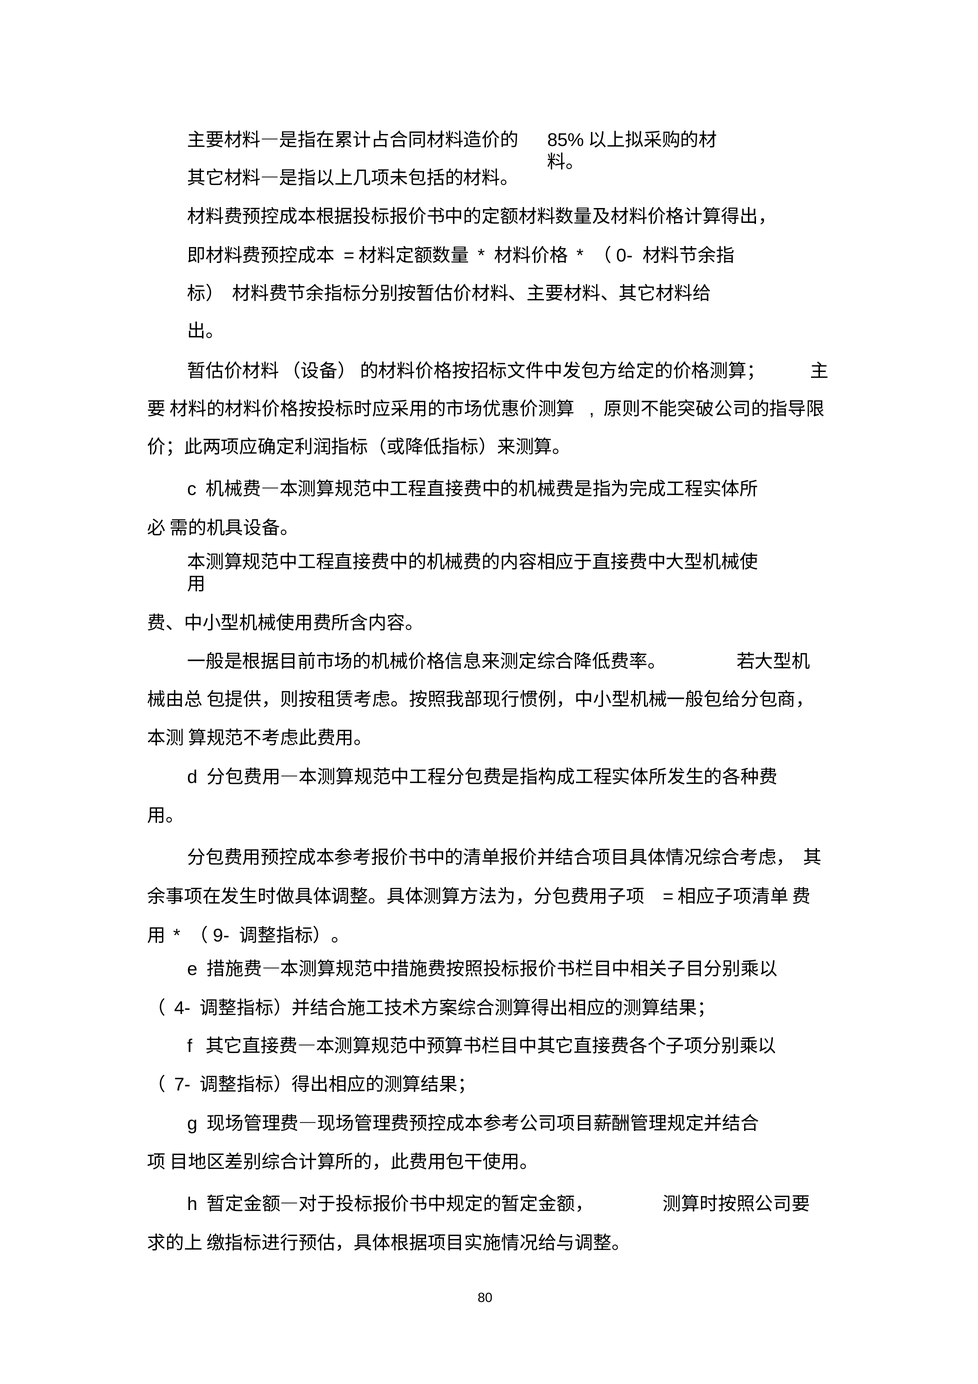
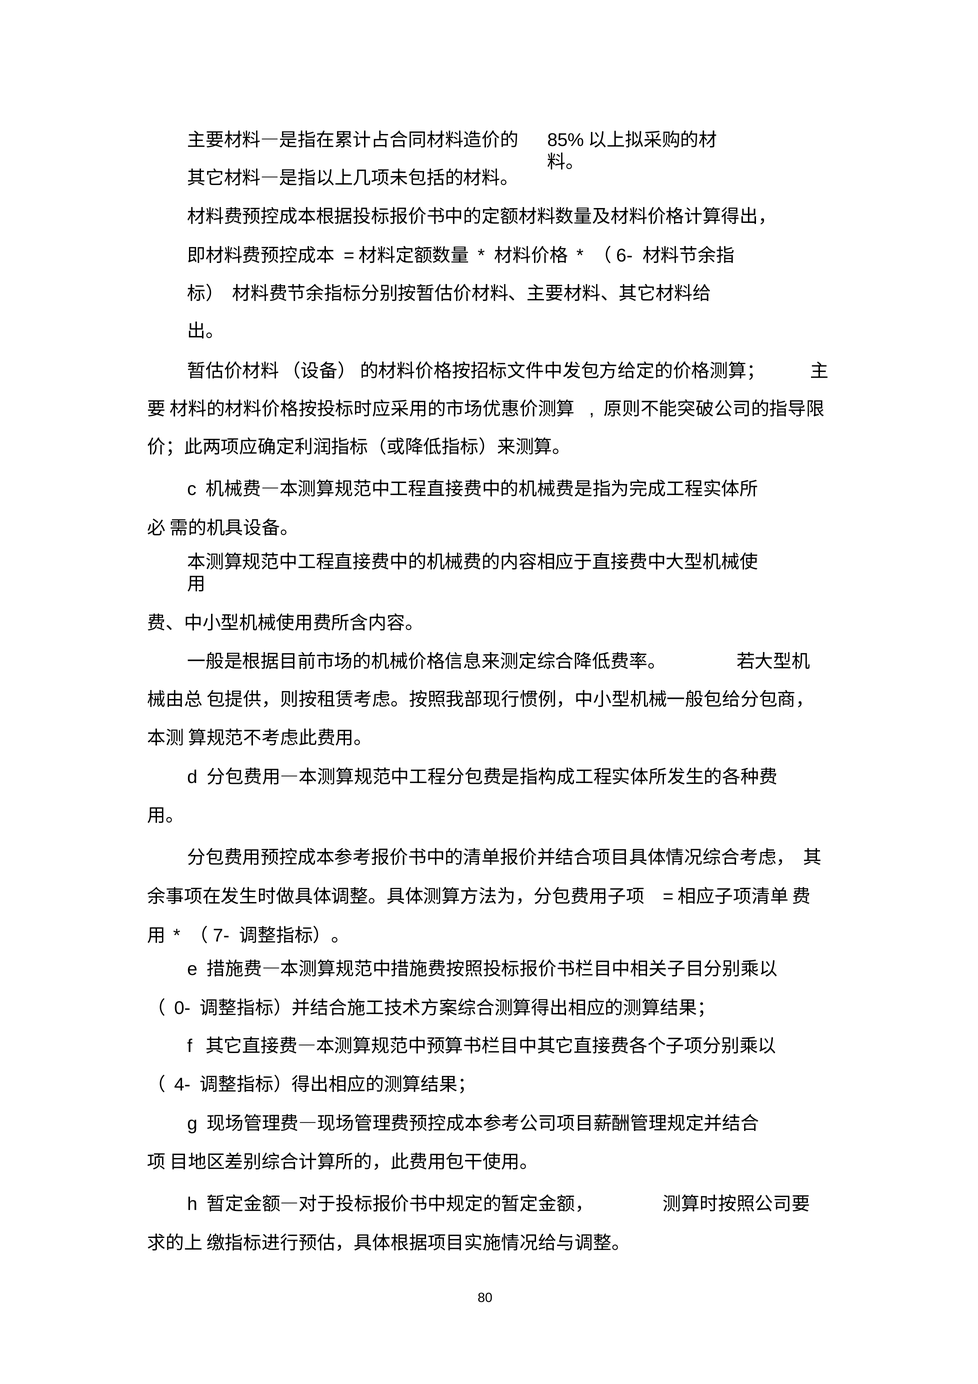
0-: 0- -> 6-
9-: 9- -> 7-
4-: 4- -> 0-
7-: 7- -> 4-
